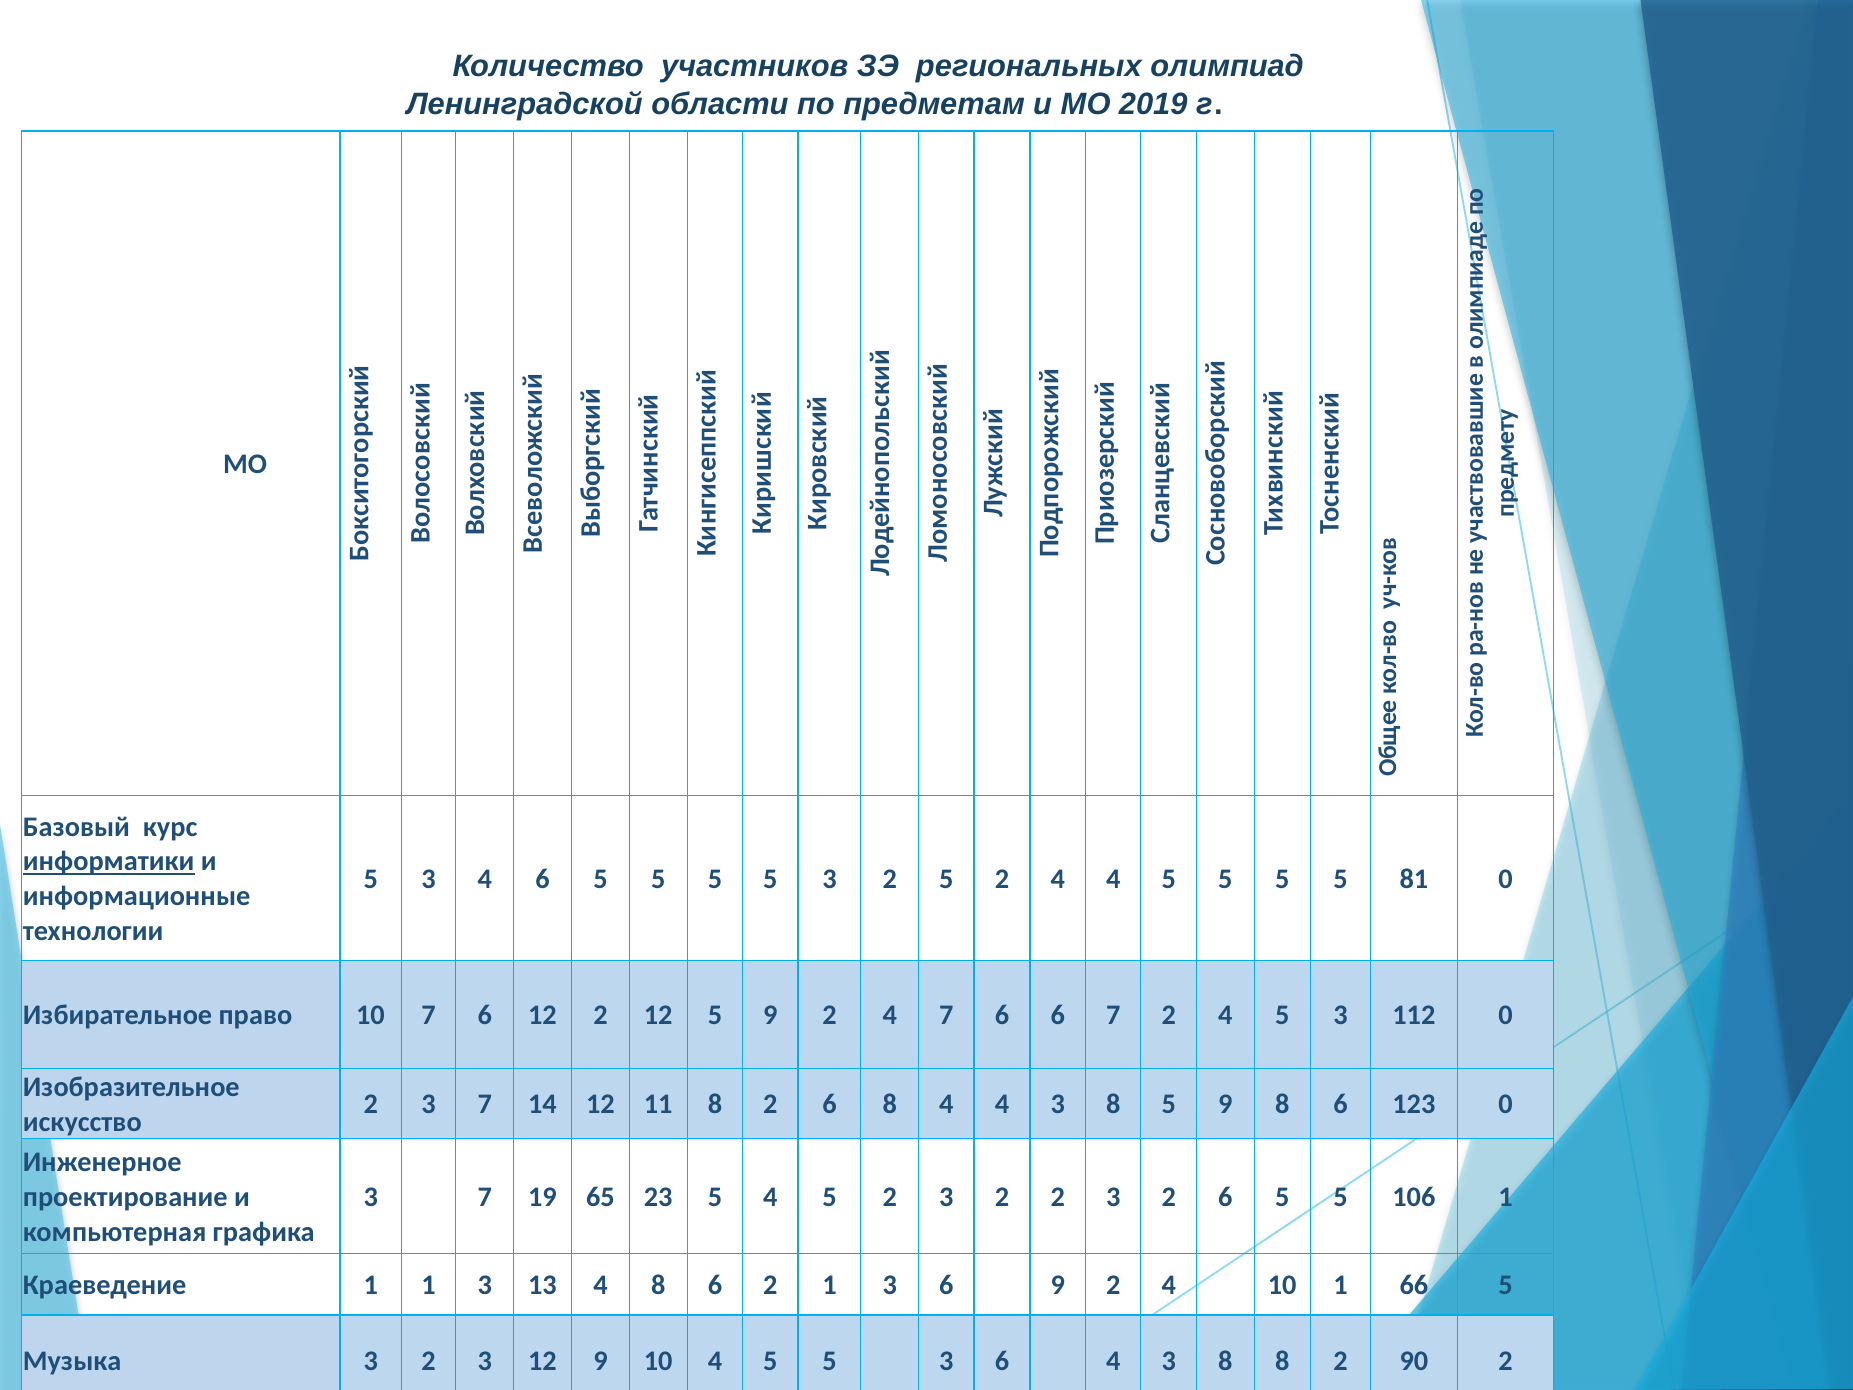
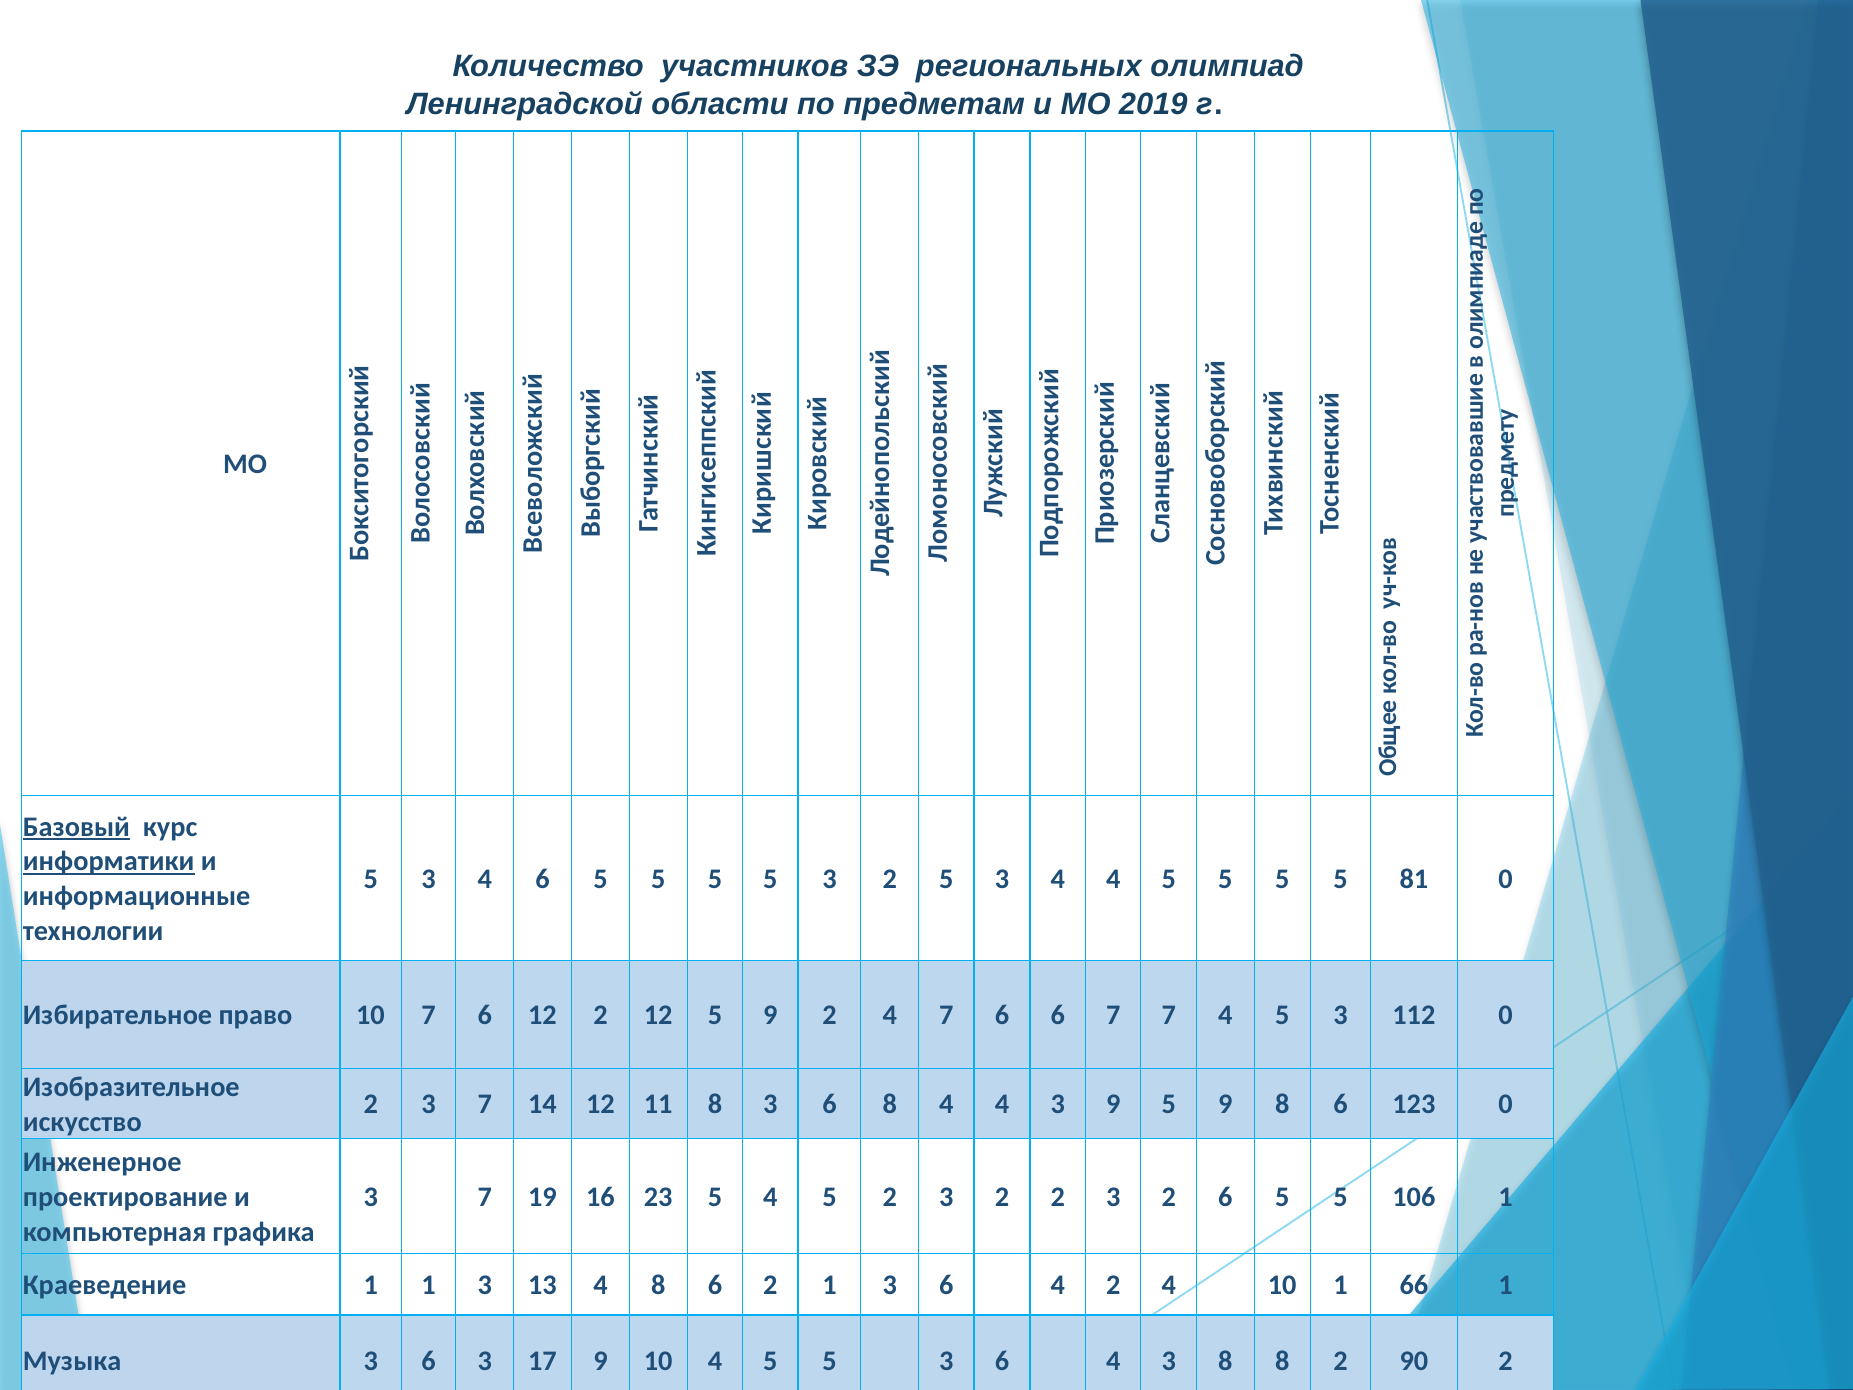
Базовый underline: none -> present
2 5 2: 2 -> 3
7 2: 2 -> 7
11 8 2: 2 -> 3
4 4 3 8: 8 -> 9
65: 65 -> 16
1 3 6 9: 9 -> 4
66 5: 5 -> 1
Музыка 3 2: 2 -> 6
3 12: 12 -> 17
